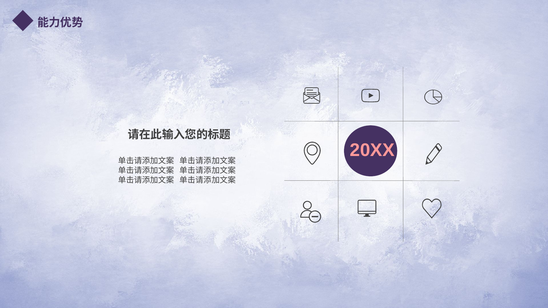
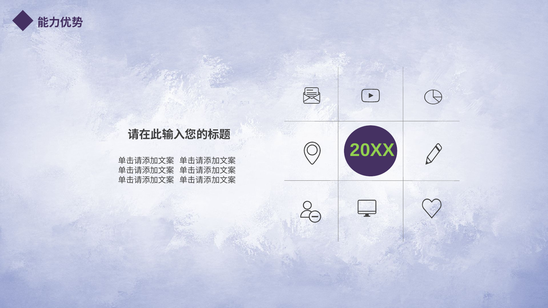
20XX colour: pink -> light green
